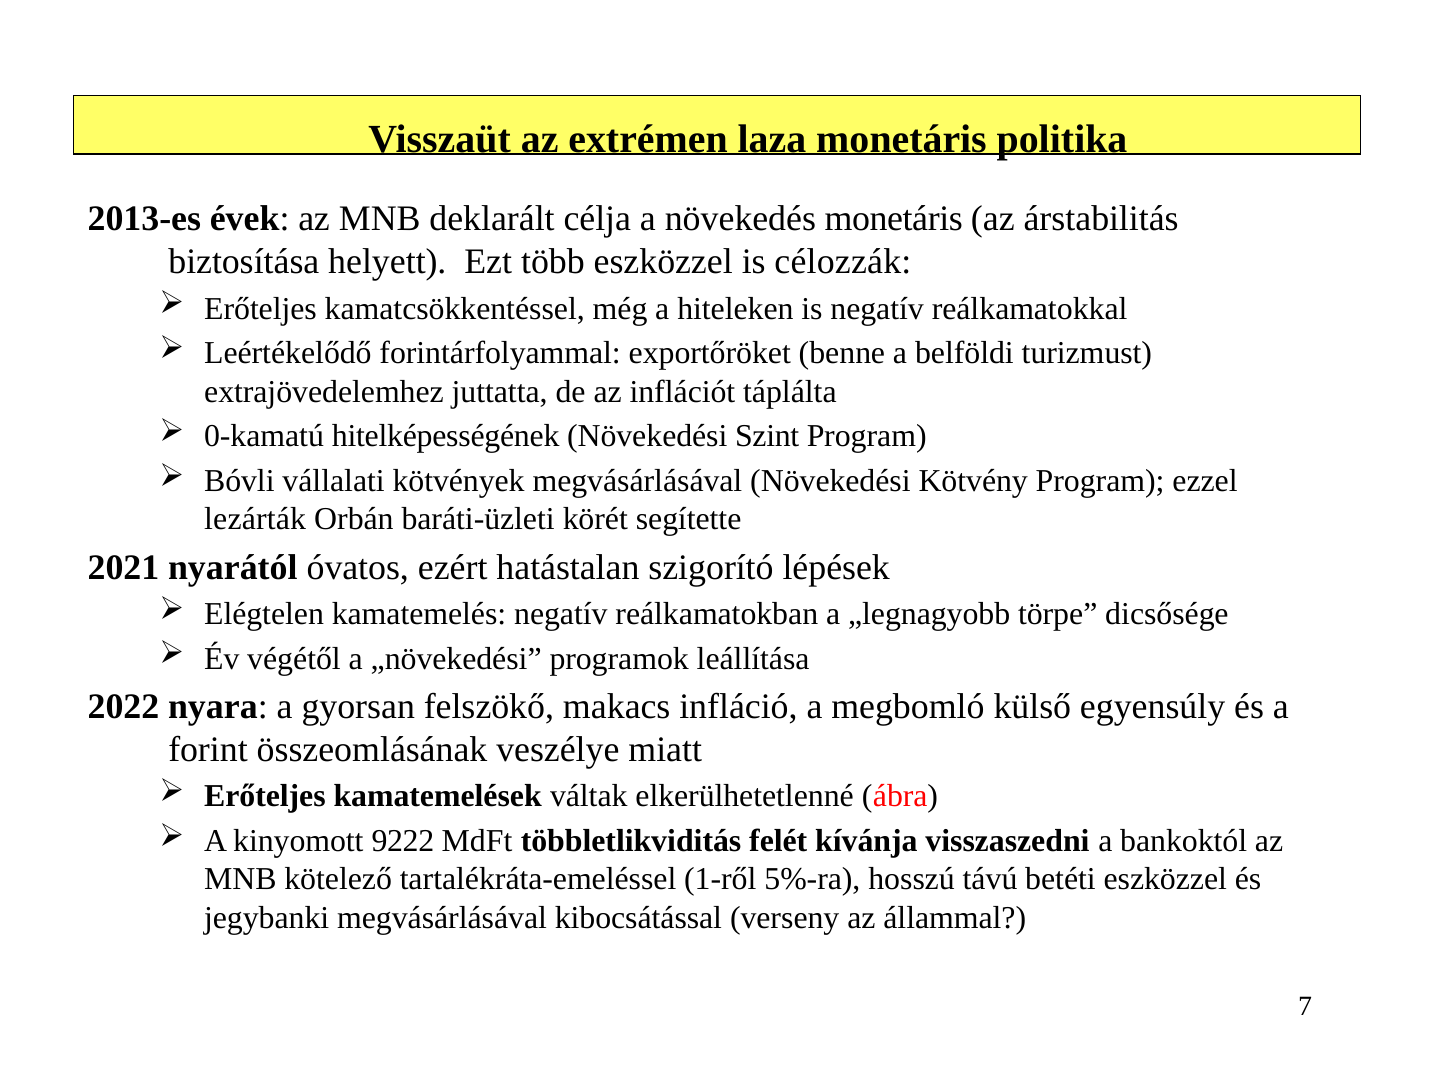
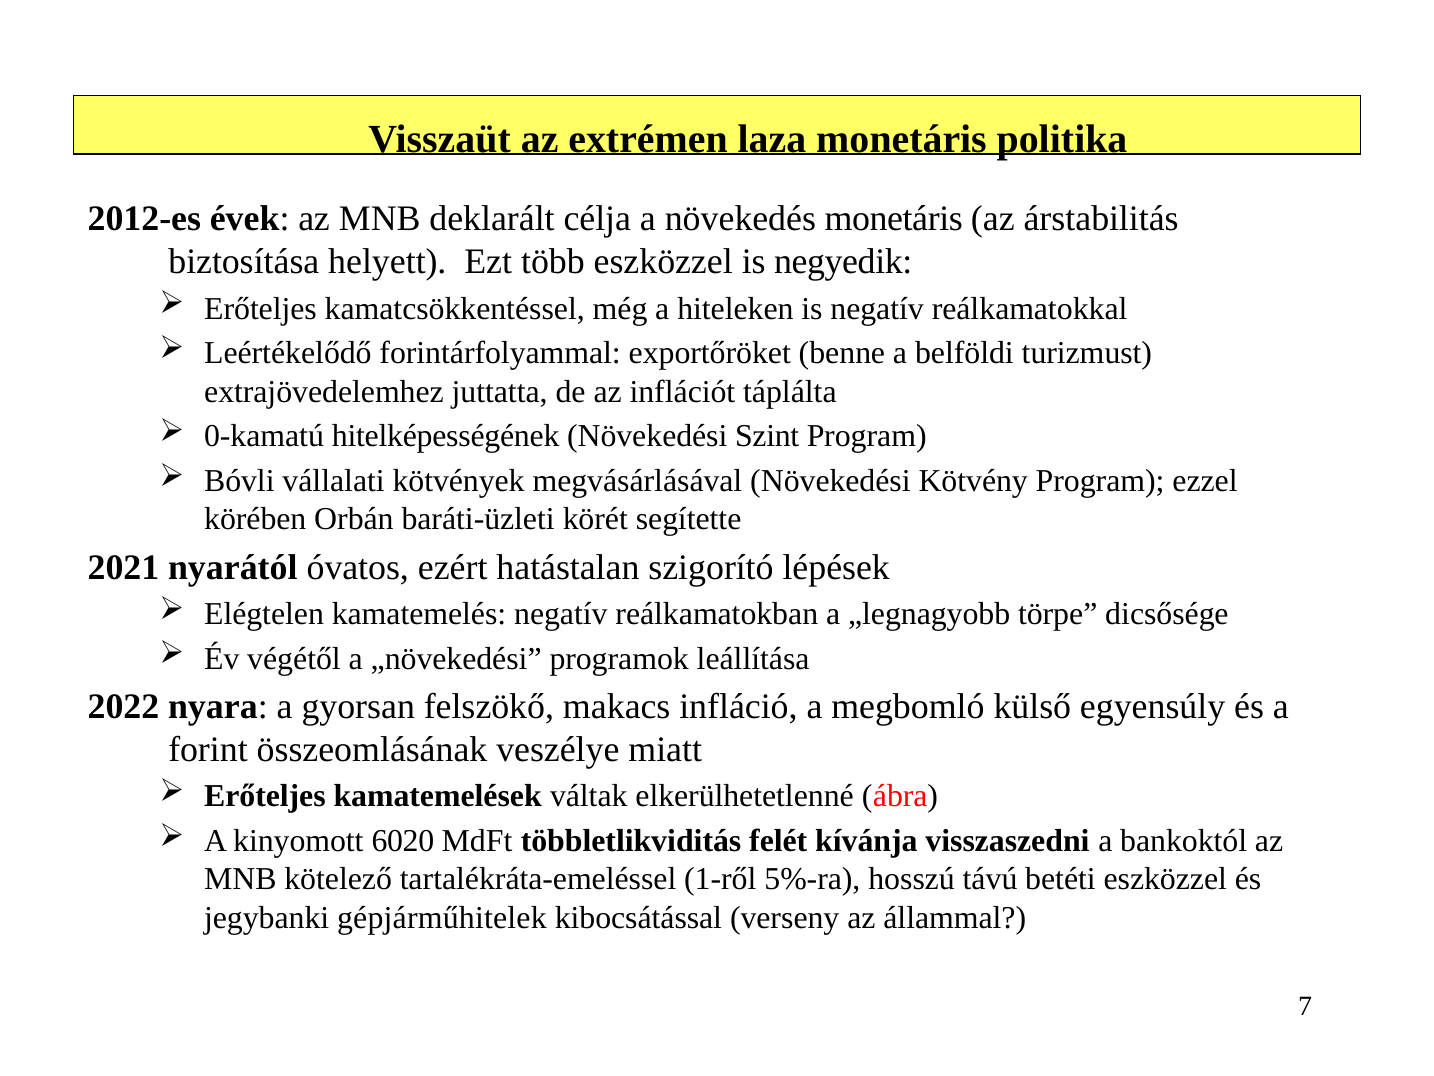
2013-es: 2013-es -> 2012-es
célozzák: célozzák -> negyedik
lezárták: lezárták -> körében
9222: 9222 -> 6020
jegybanki megvásárlásával: megvásárlásával -> gépjárműhitelek
